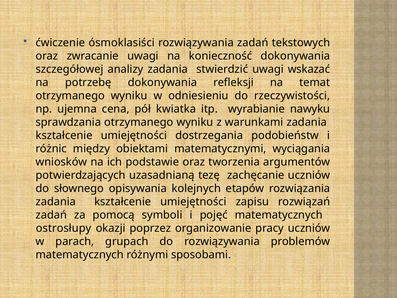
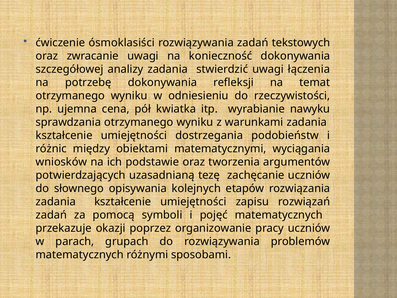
wskazać: wskazać -> łączenia
ostrosłupy: ostrosłupy -> przekazuje
